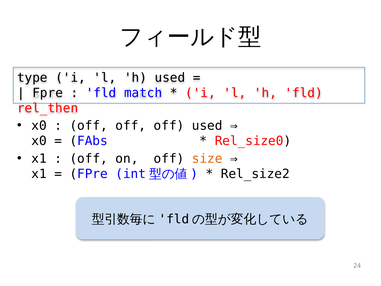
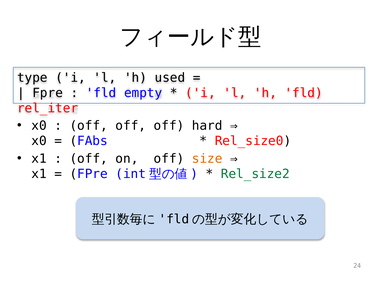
match: match -> empty
rel_then: rel_then -> rel_iter
off used: used -> hard
Rel_size2 colour: black -> green
